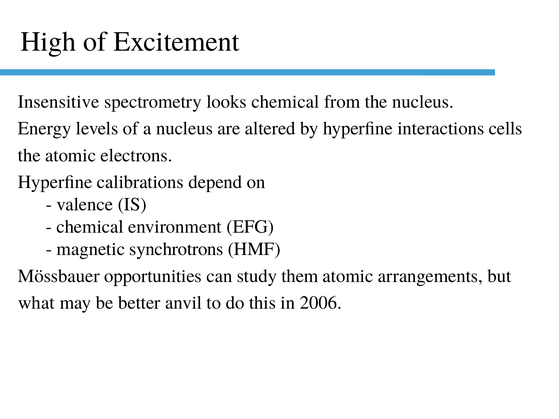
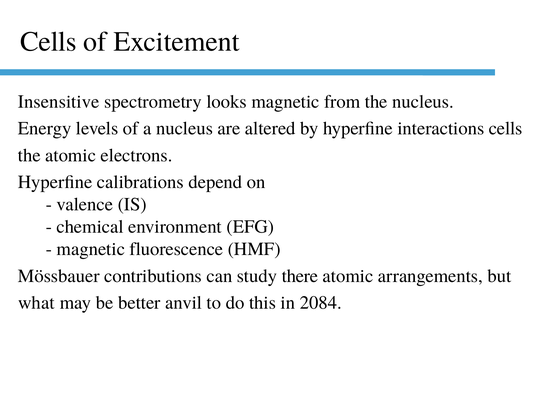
High at (48, 42): High -> Cells
looks chemical: chemical -> magnetic
synchrotrons: synchrotrons -> fluorescence
opportunities: opportunities -> contributions
them: them -> there
2006: 2006 -> 2084
